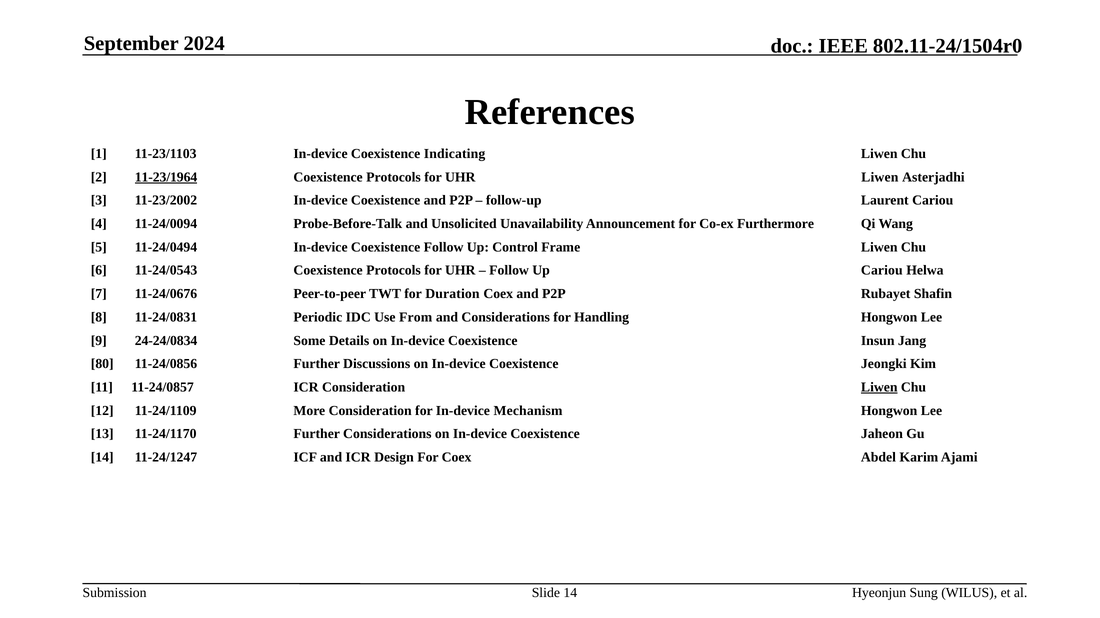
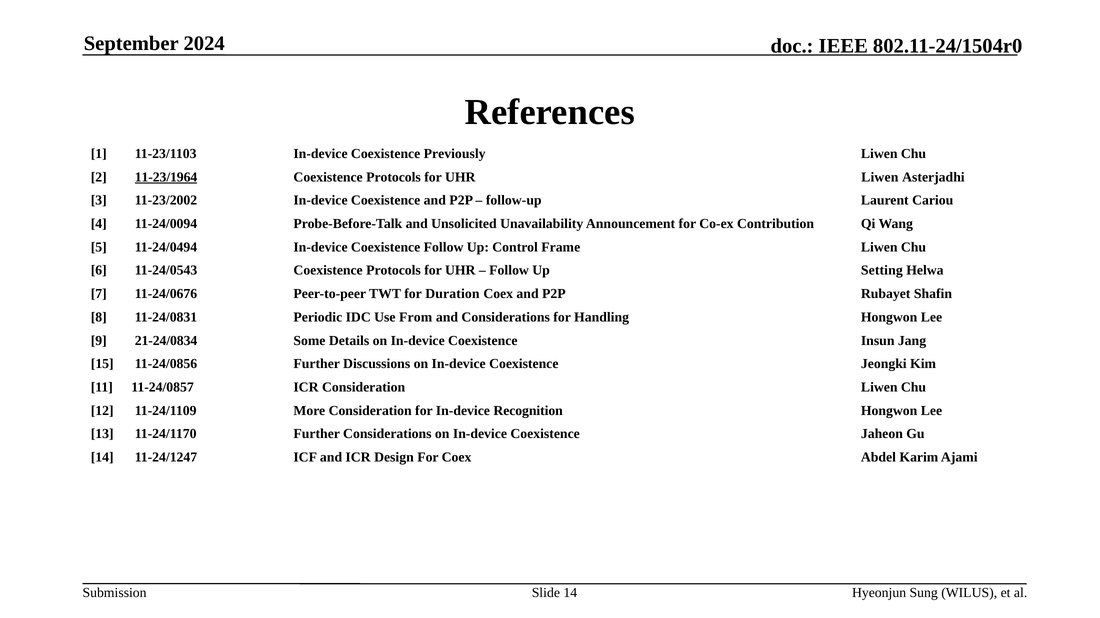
Indicating: Indicating -> Previously
Furthermore: Furthermore -> Contribution
Up Cariou: Cariou -> Setting
24-24/0834: 24-24/0834 -> 21-24/0834
80: 80 -> 15
Liwen at (879, 388) underline: present -> none
Mechanism: Mechanism -> Recognition
